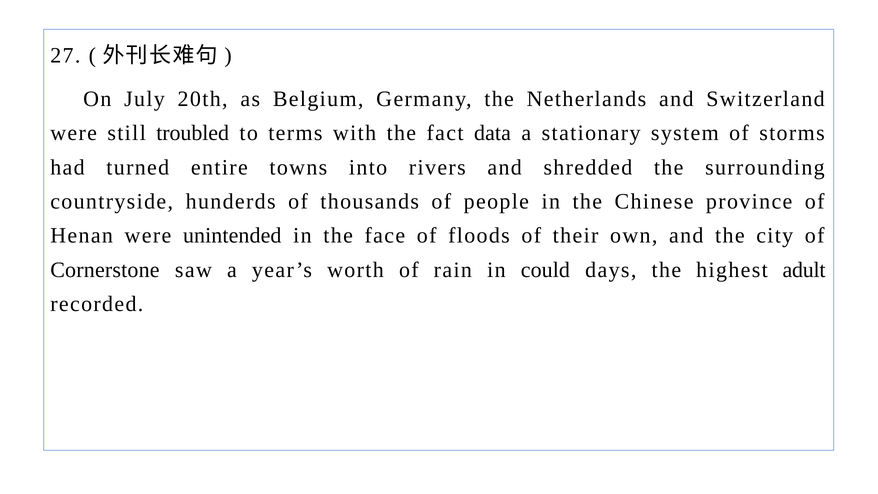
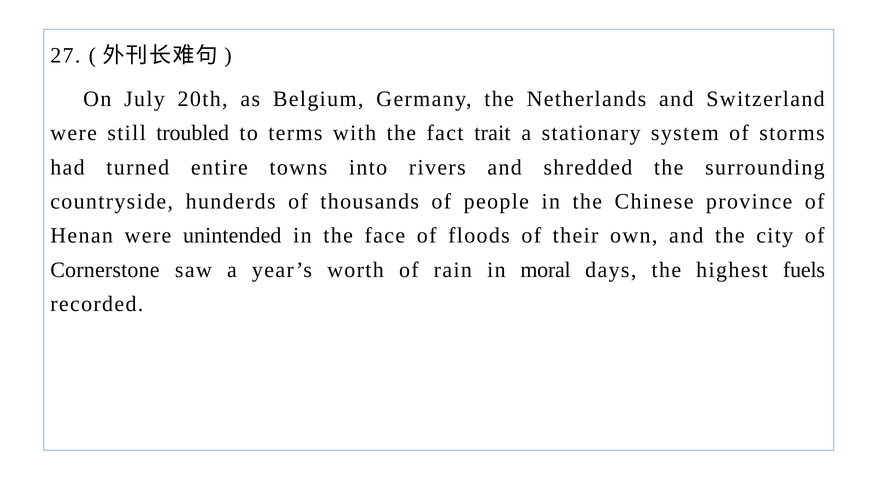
data: data -> trait
could: could -> moral
adult: adult -> fuels
